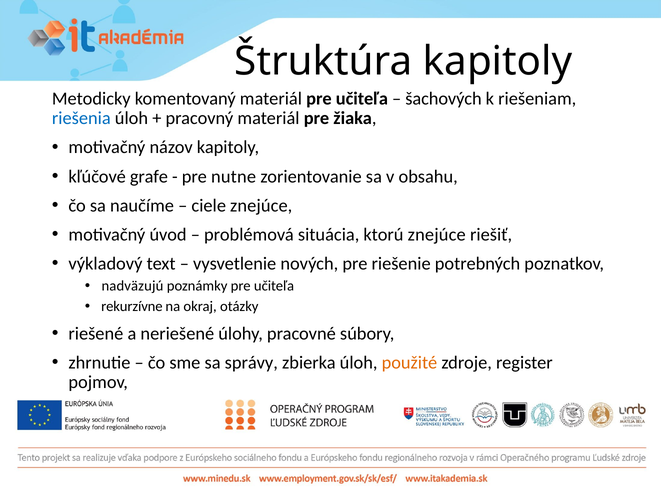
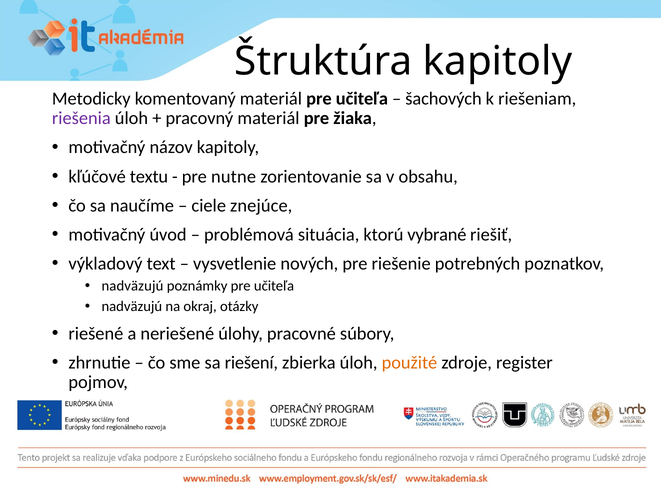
riešenia colour: blue -> purple
grafe: grafe -> textu
ktorú znejúce: znejúce -> vybrané
rekurzívne at (132, 306): rekurzívne -> nadväzujú
správy: správy -> riešení
